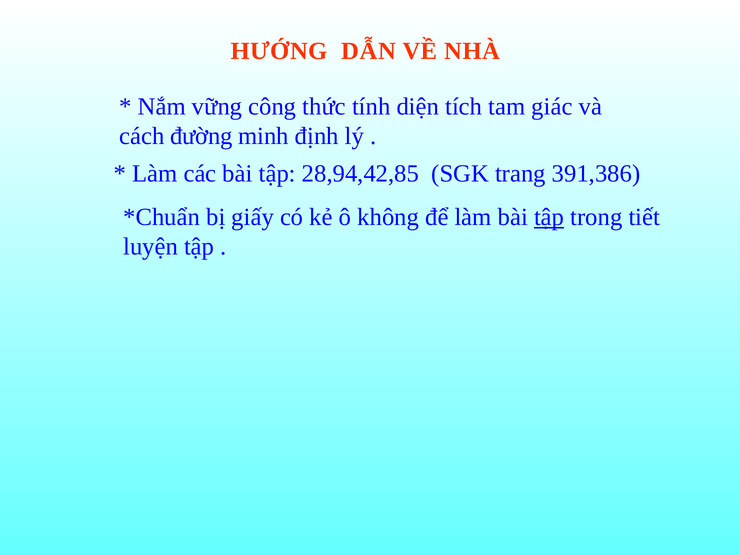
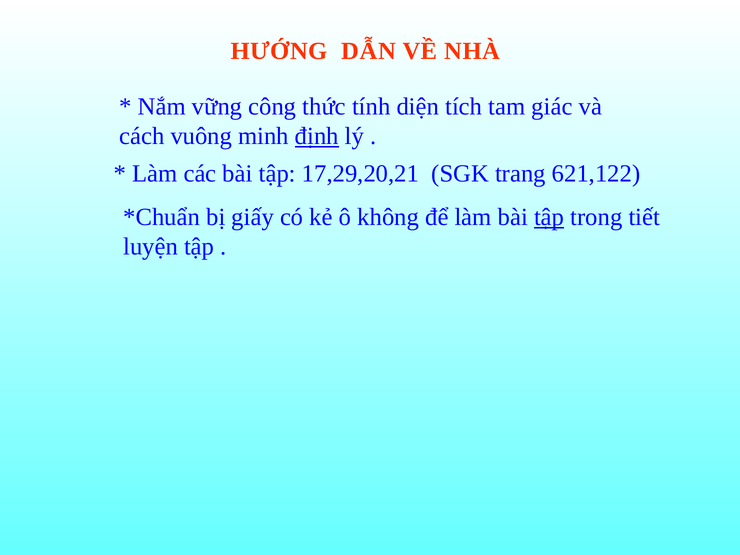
đường: đường -> vuông
định underline: none -> present
28,94,42,85: 28,94,42,85 -> 17,29,20,21
391,386: 391,386 -> 621,122
